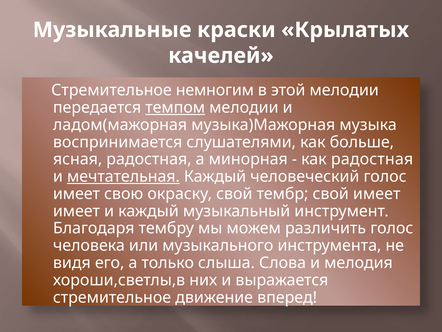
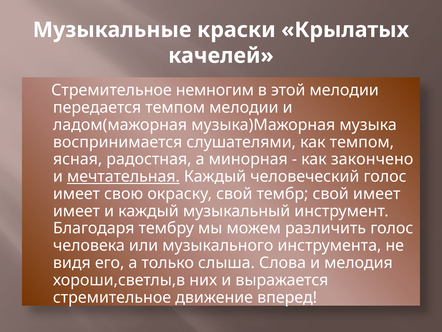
темпом at (175, 107) underline: present -> none
как больше: больше -> темпом
как радостная: радостная -> закончено
